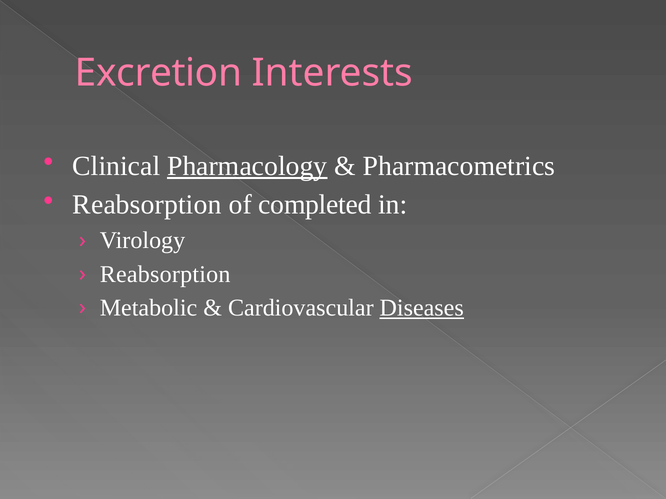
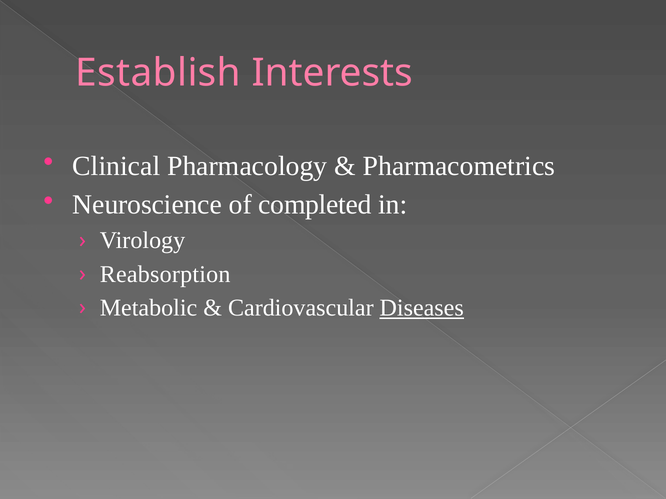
Excretion: Excretion -> Establish
Pharmacology underline: present -> none
Reabsorption at (147, 205): Reabsorption -> Neuroscience
